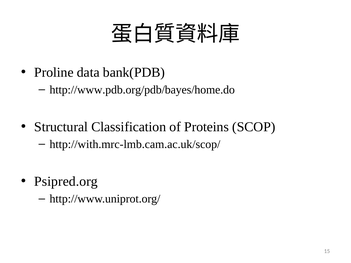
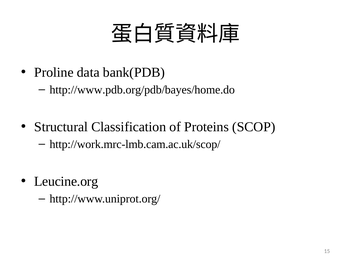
http://with.mrc-lmb.cam.ac.uk/scop/: http://with.mrc-lmb.cam.ac.uk/scop/ -> http://work.mrc-lmb.cam.ac.uk/scop/
Psipred.org: Psipred.org -> Leucine.org
